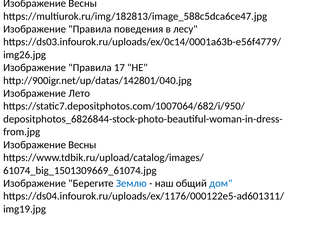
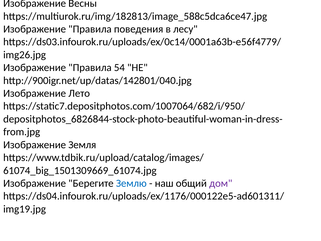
17: 17 -> 54
Весны at (82, 145): Весны -> Земля
дом colour: blue -> purple
